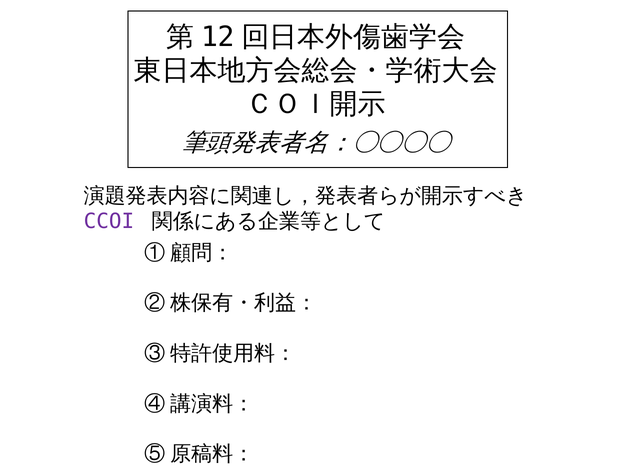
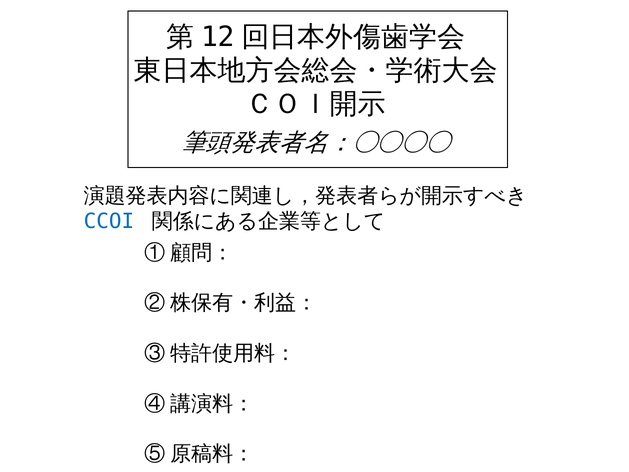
CCOI colour: purple -> blue
